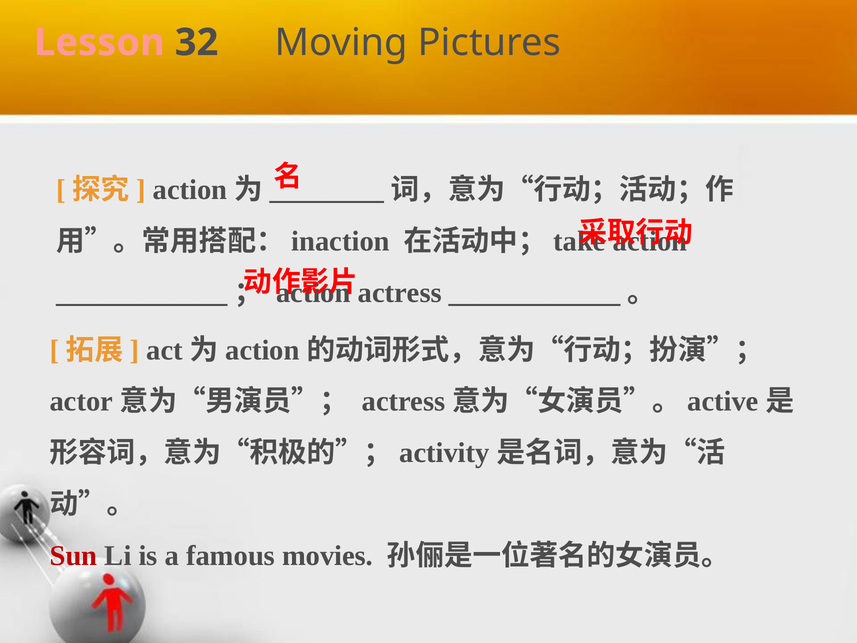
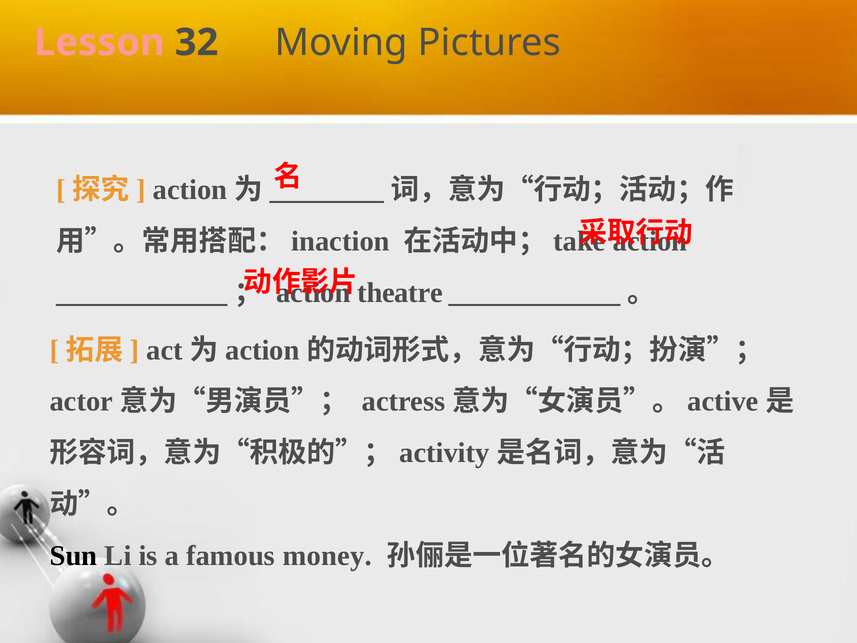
actress: actress -> theatre
Sun colour: red -> black
movies: movies -> money
